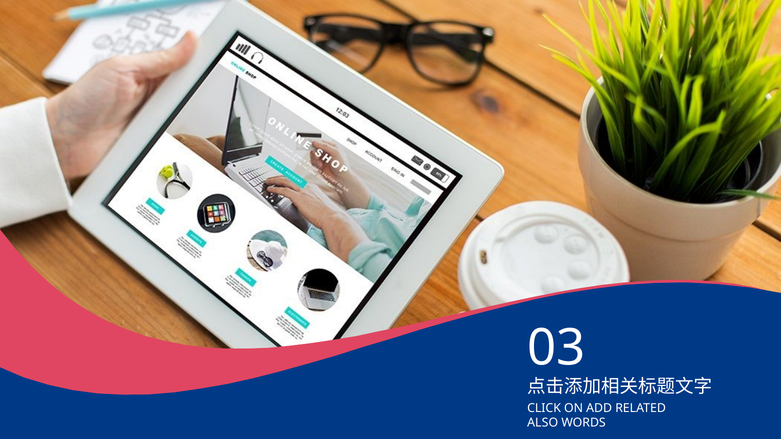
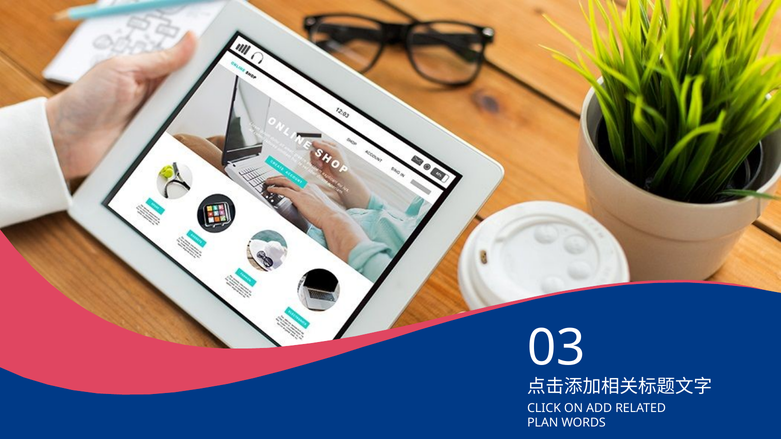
ALSO: ALSO -> PLAN
